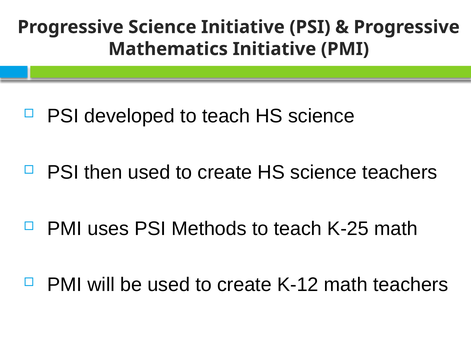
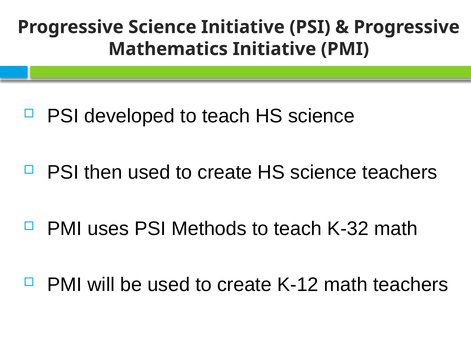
K-25: K-25 -> K-32
